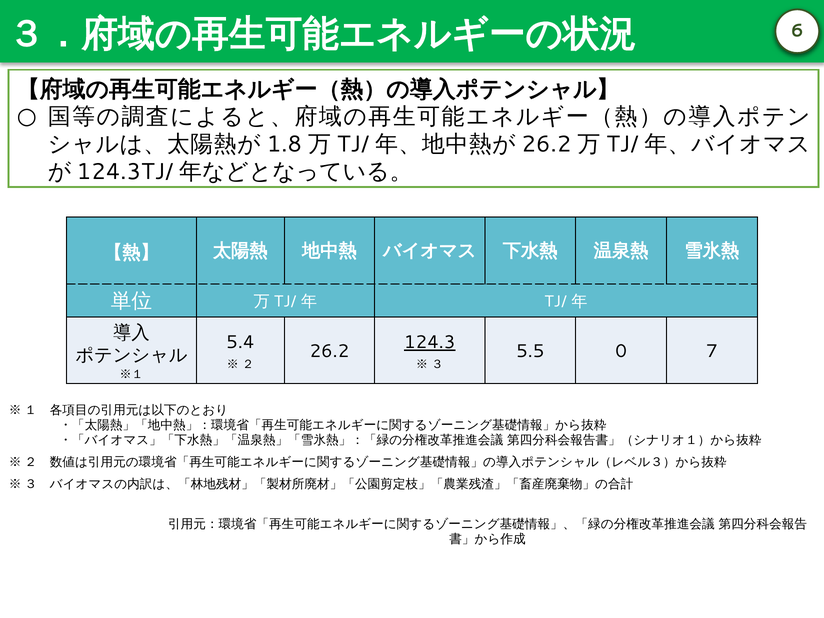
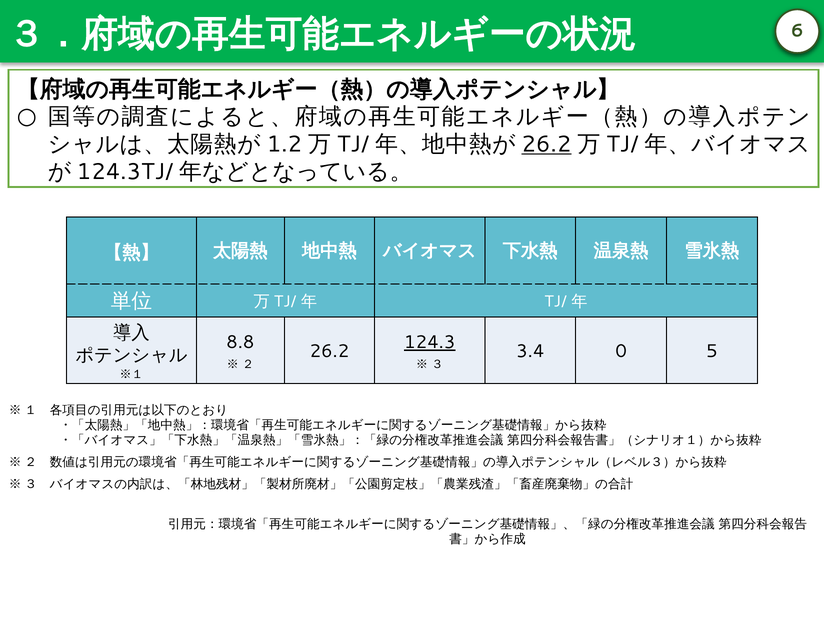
1.8: 1.8 -> 1.2
26.2 at (546, 144) underline: none -> present
5.4: 5.4 -> 8.8
5.5: 5.5 -> 3.4
7: 7 -> 5
